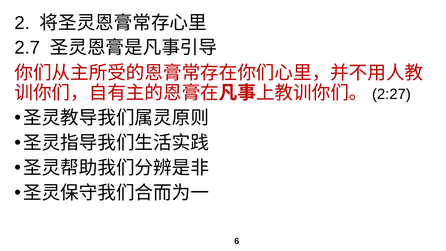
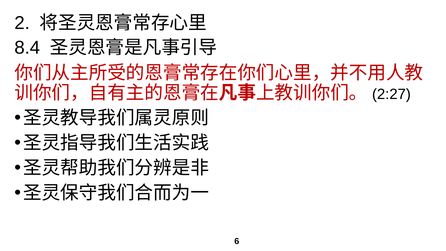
2.7: 2.7 -> 8.4
